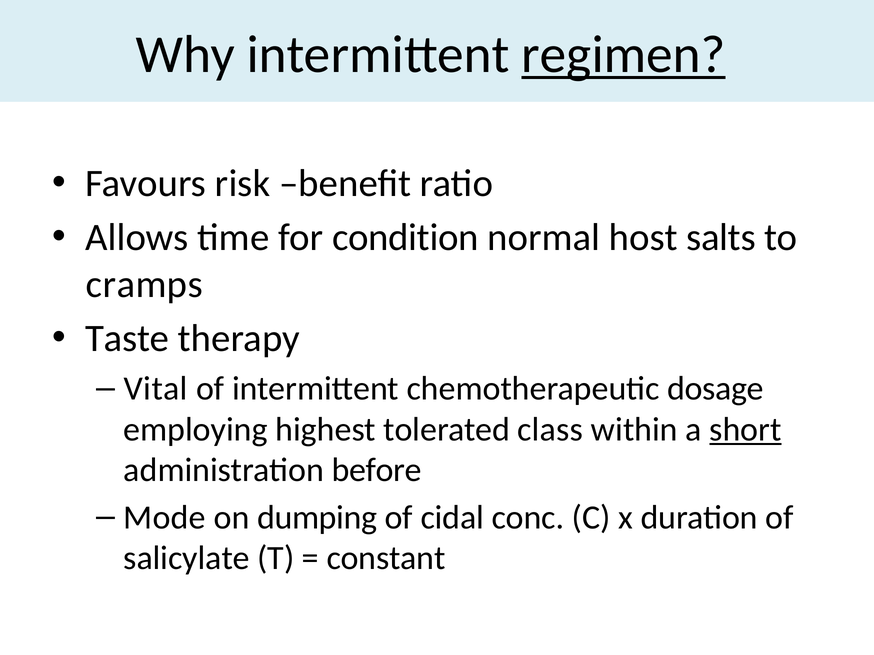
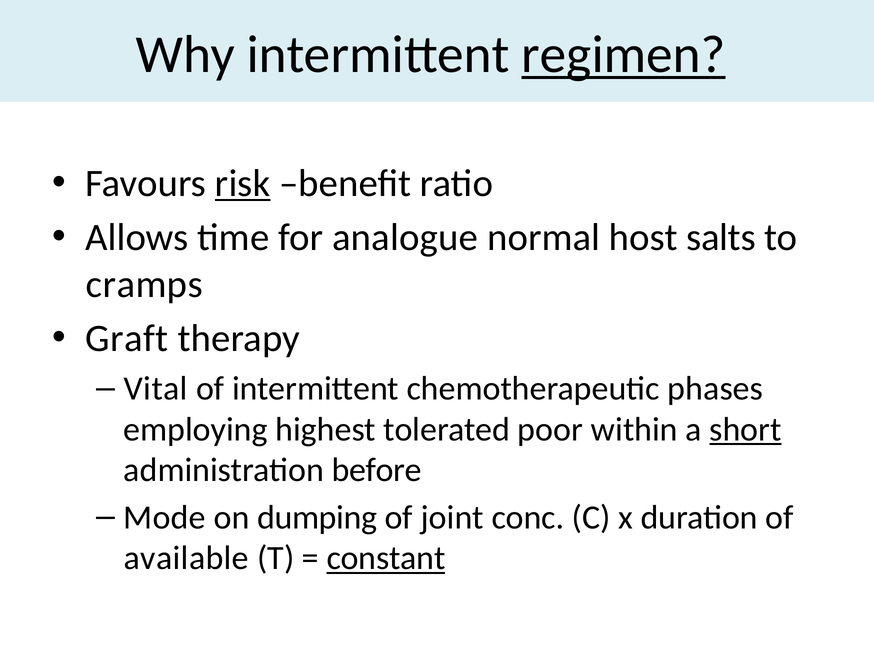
risk underline: none -> present
condition: condition -> analogue
Taste: Taste -> Graft
dosage: dosage -> phases
class: class -> poor
cidal: cidal -> joint
salicylate: salicylate -> available
constant underline: none -> present
